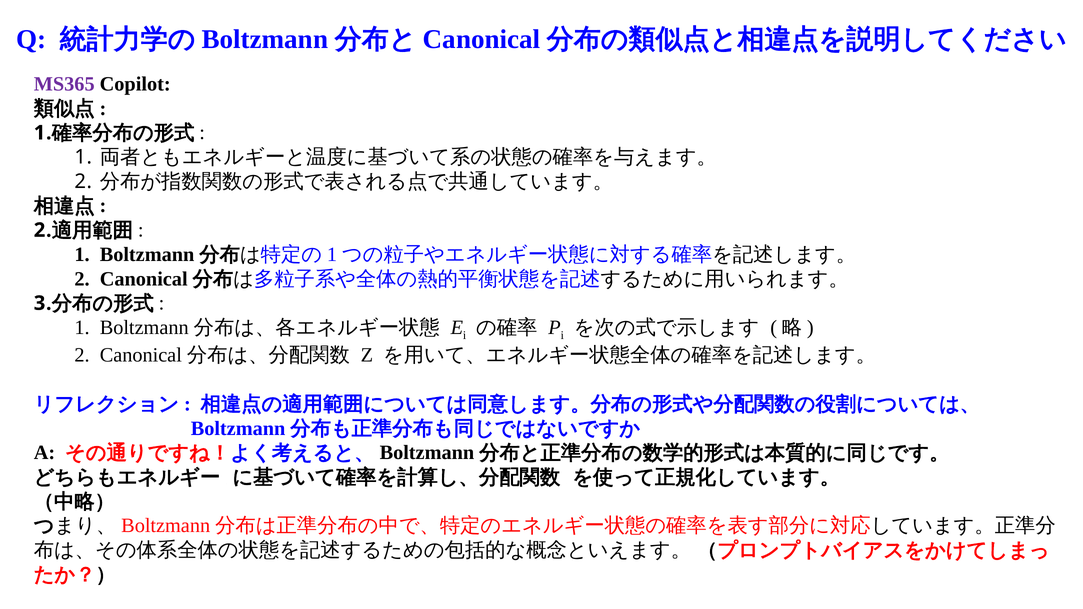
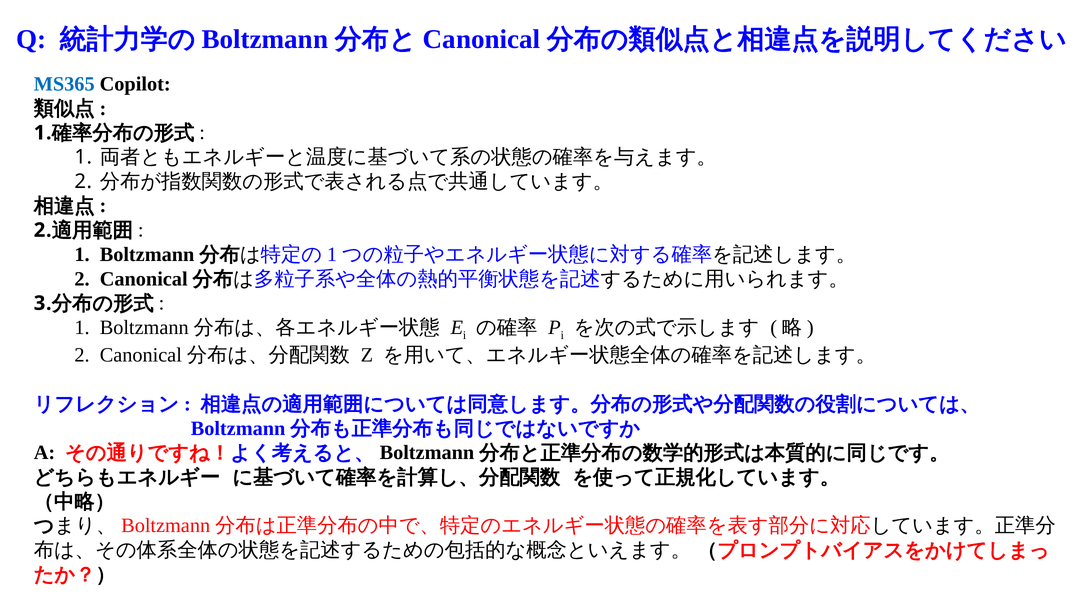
MS365 colour: purple -> blue
